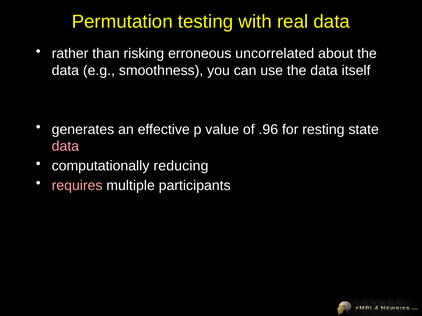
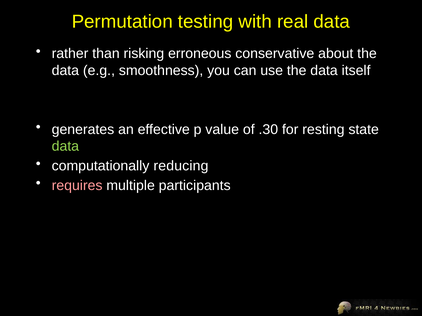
uncorrelated: uncorrelated -> conservative
.96: .96 -> .30
data at (65, 147) colour: pink -> light green
